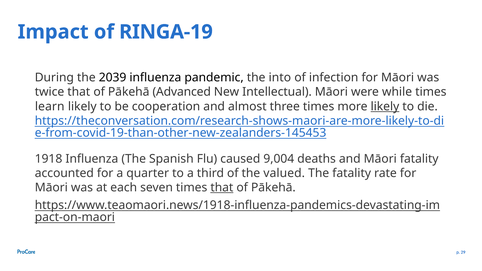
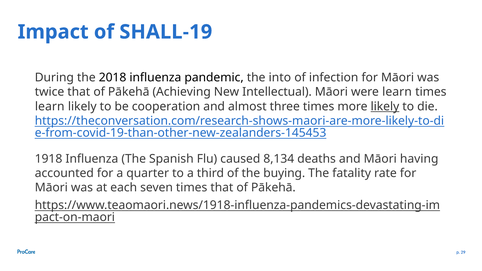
RINGA-19: RINGA-19 -> SHALL-19
2039: 2039 -> 2018
Advanced: Advanced -> Achieving
were while: while -> learn
9,004: 9,004 -> 8,134
Māori fatality: fatality -> having
valued: valued -> buying
that at (222, 188) underline: present -> none
